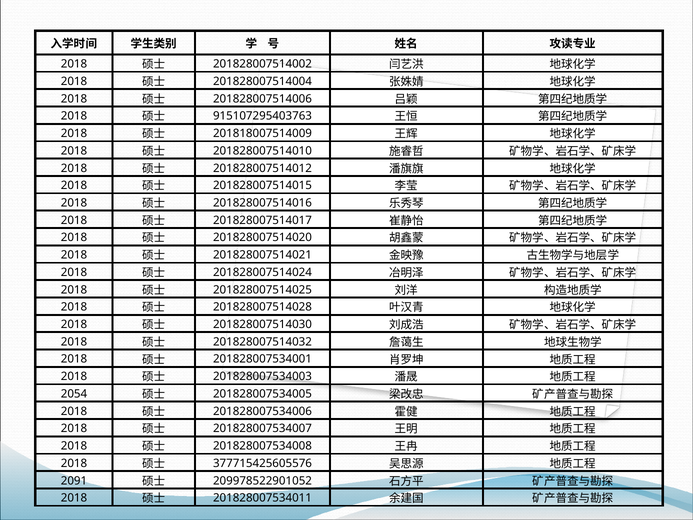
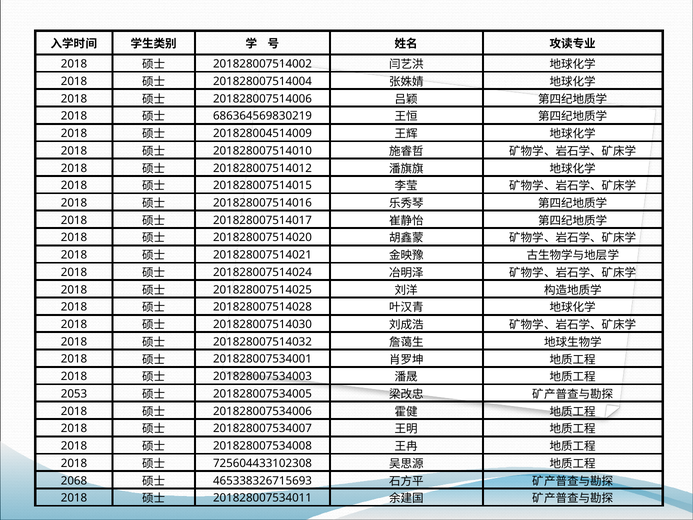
915107295403763: 915107295403763 -> 686364569830219
201818007514009: 201818007514009 -> 201828004514009
2054: 2054 -> 2053
377715425605576: 377715425605576 -> 725604433102308
2091: 2091 -> 2068
209978522901052: 209978522901052 -> 465338326715693
